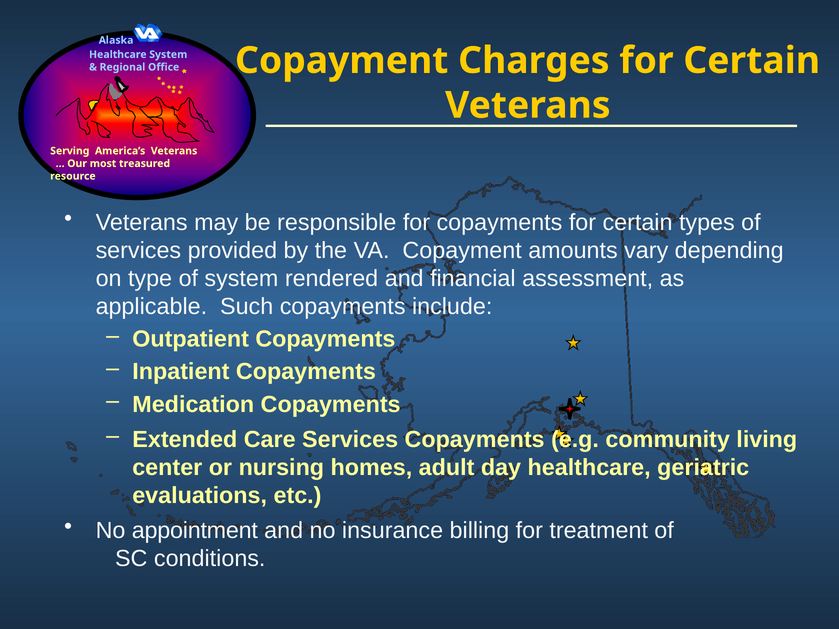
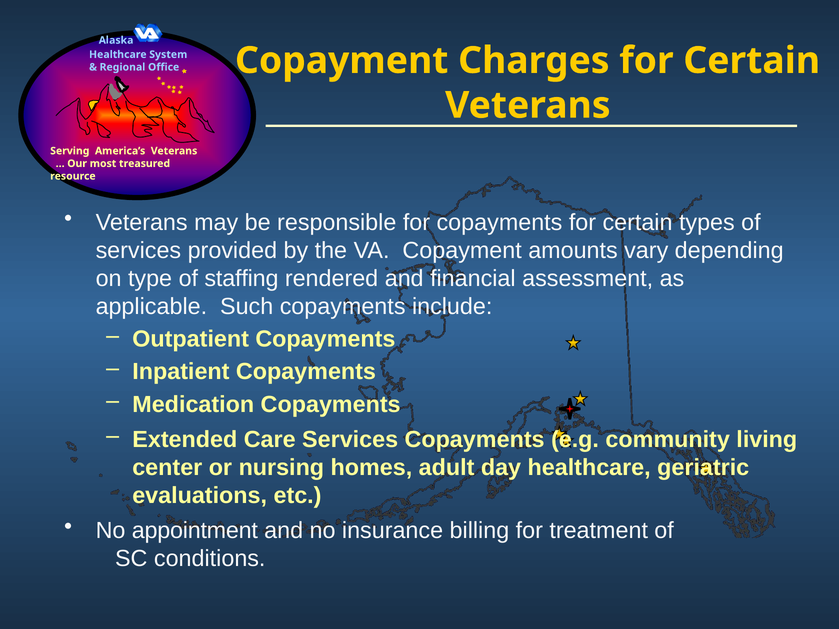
of system: system -> staffing
